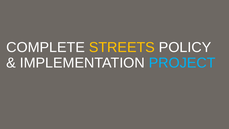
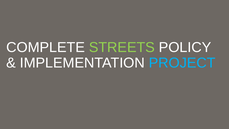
STREETS colour: yellow -> light green
